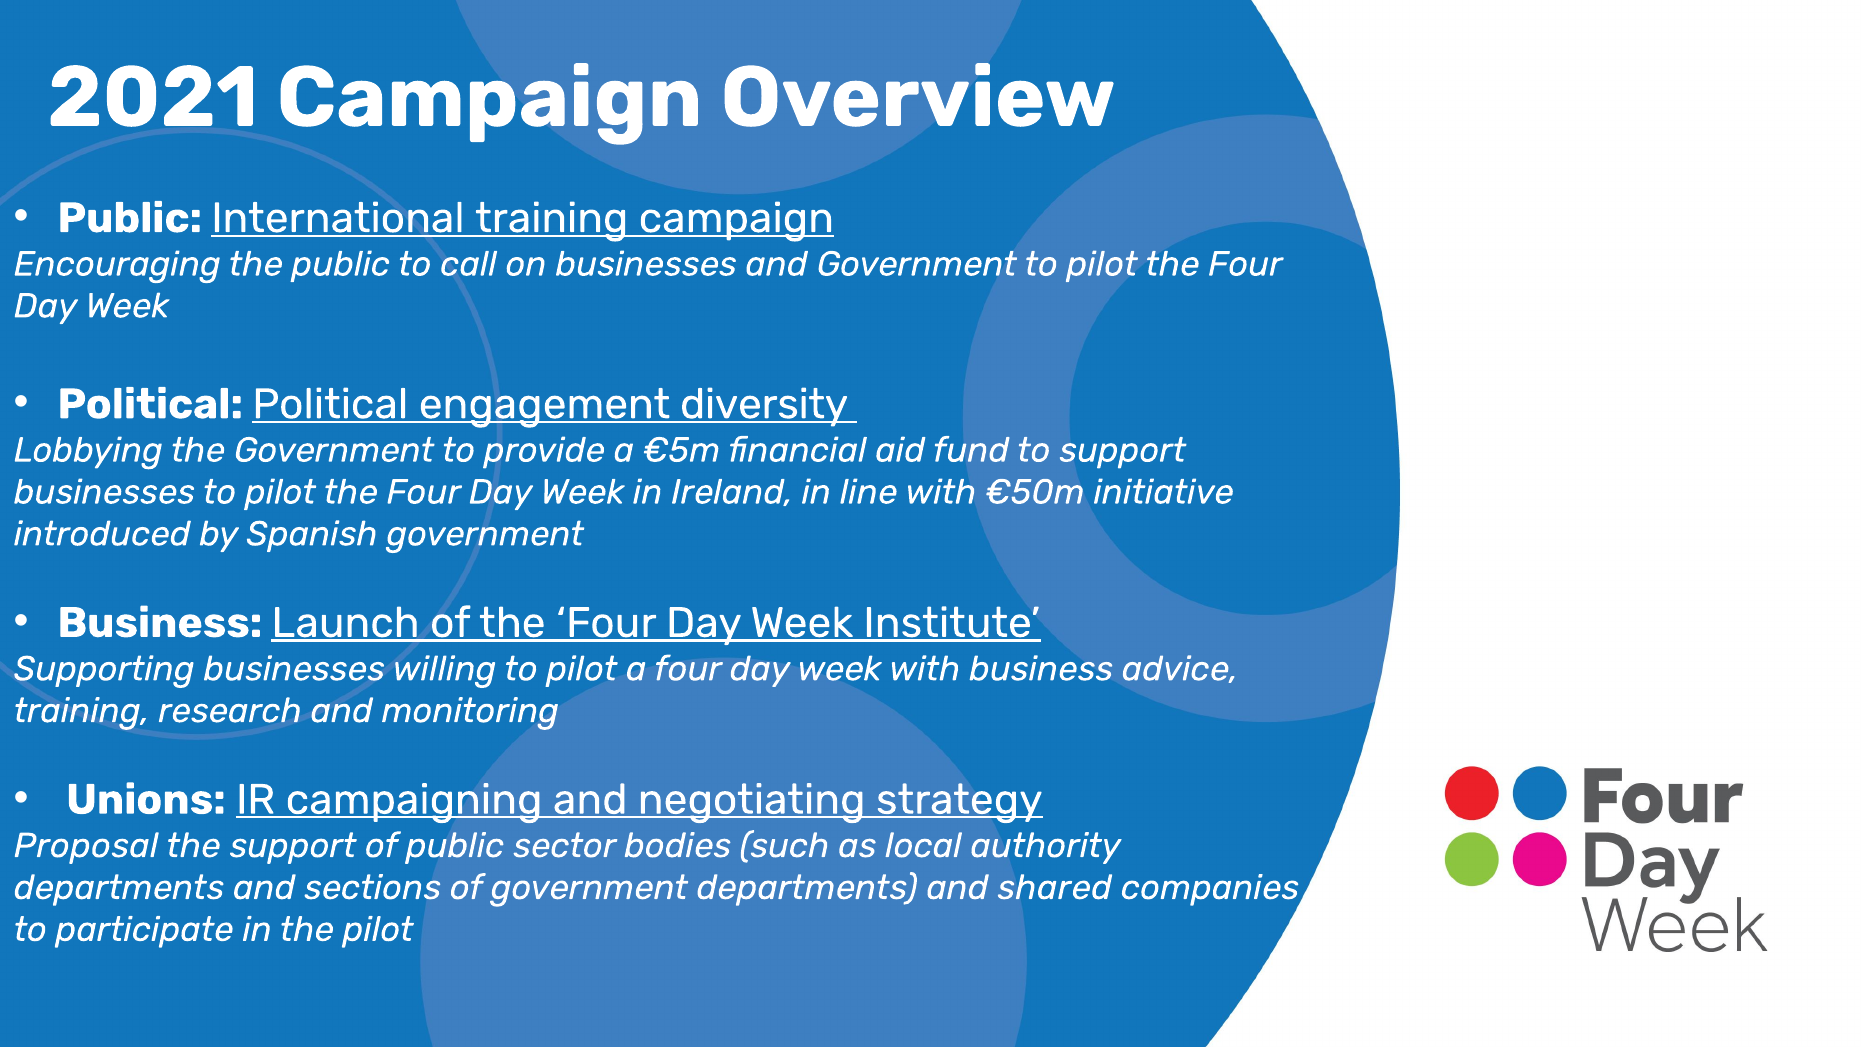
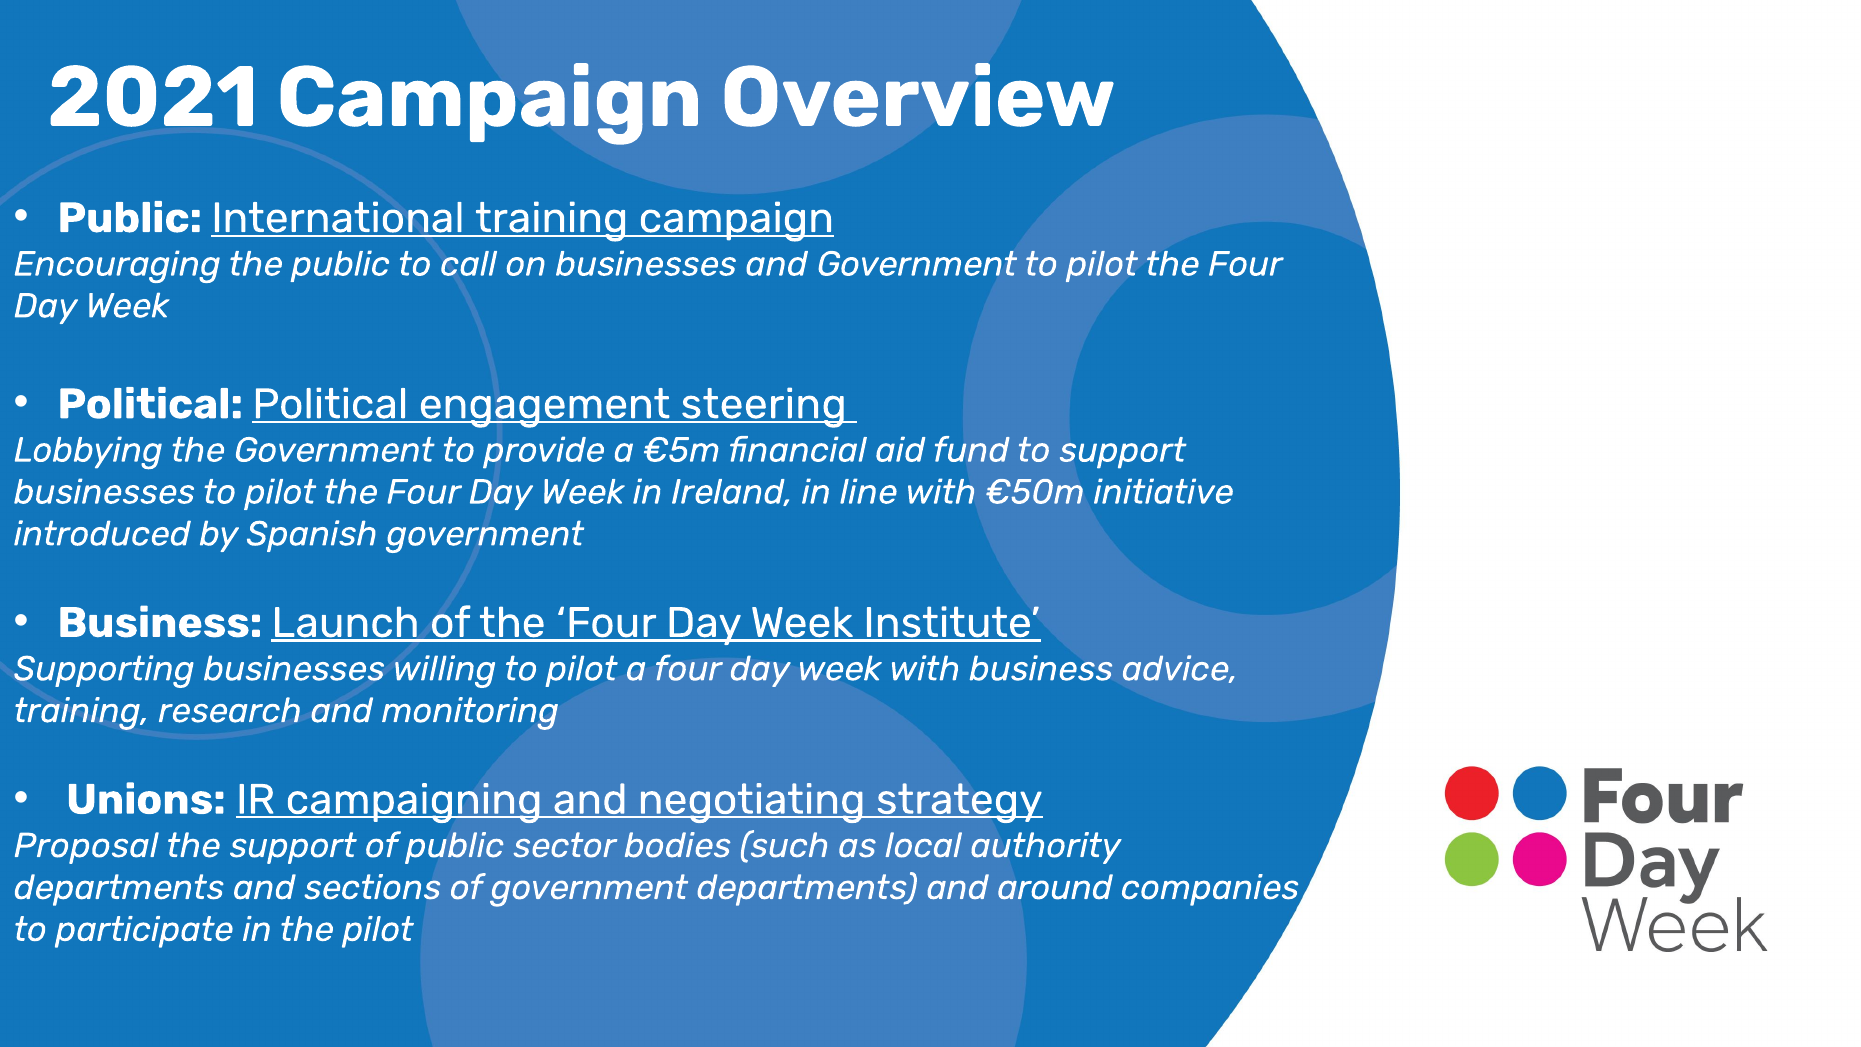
diversity: diversity -> steering
shared: shared -> around
